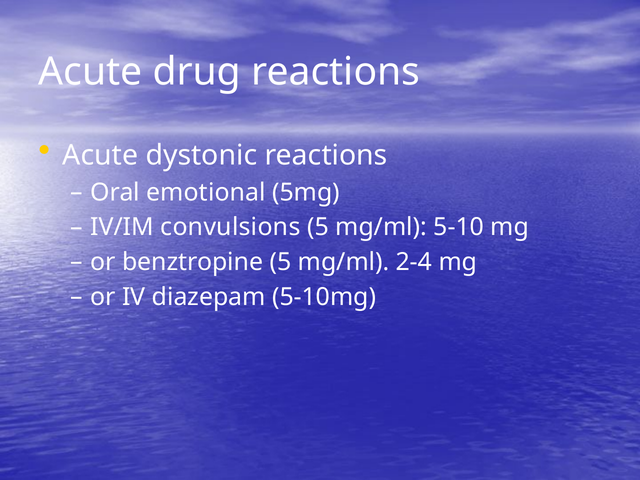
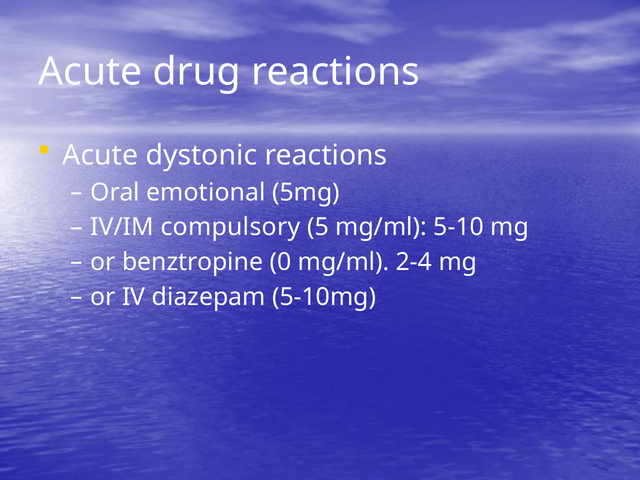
convulsions: convulsions -> compulsory
benztropine 5: 5 -> 0
